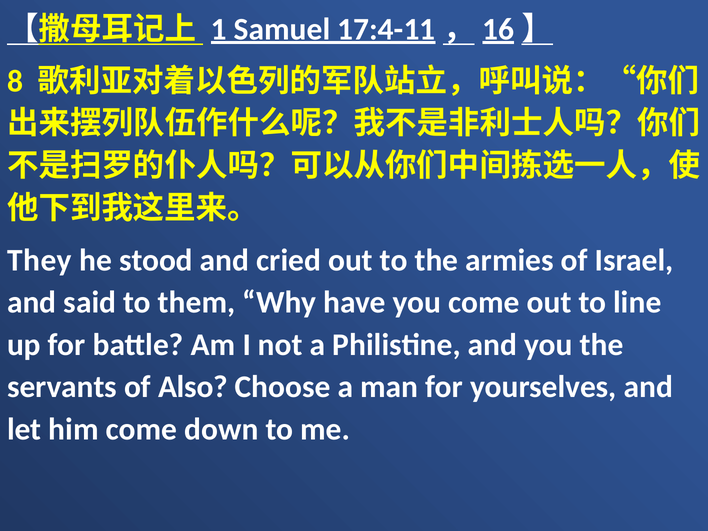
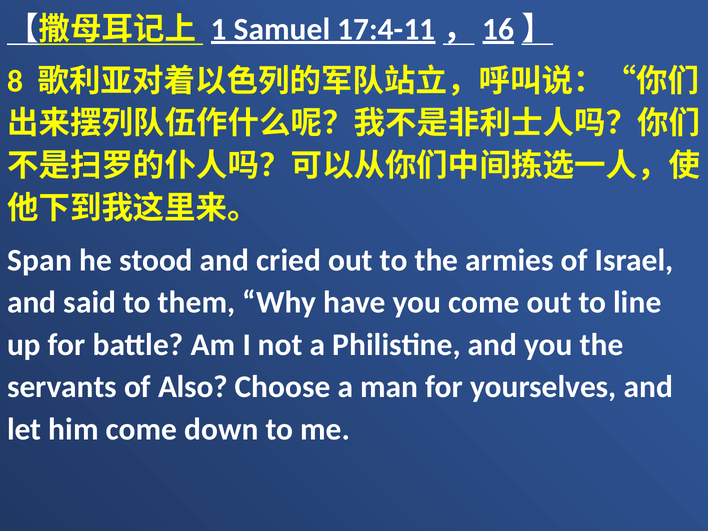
They: They -> Span
